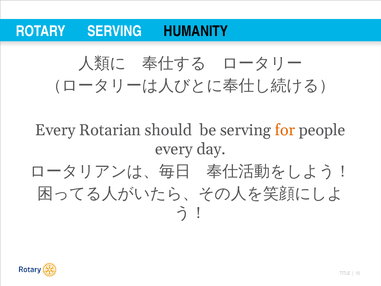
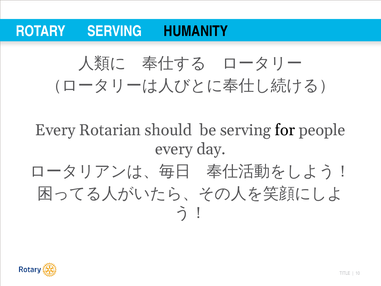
for colour: orange -> black
